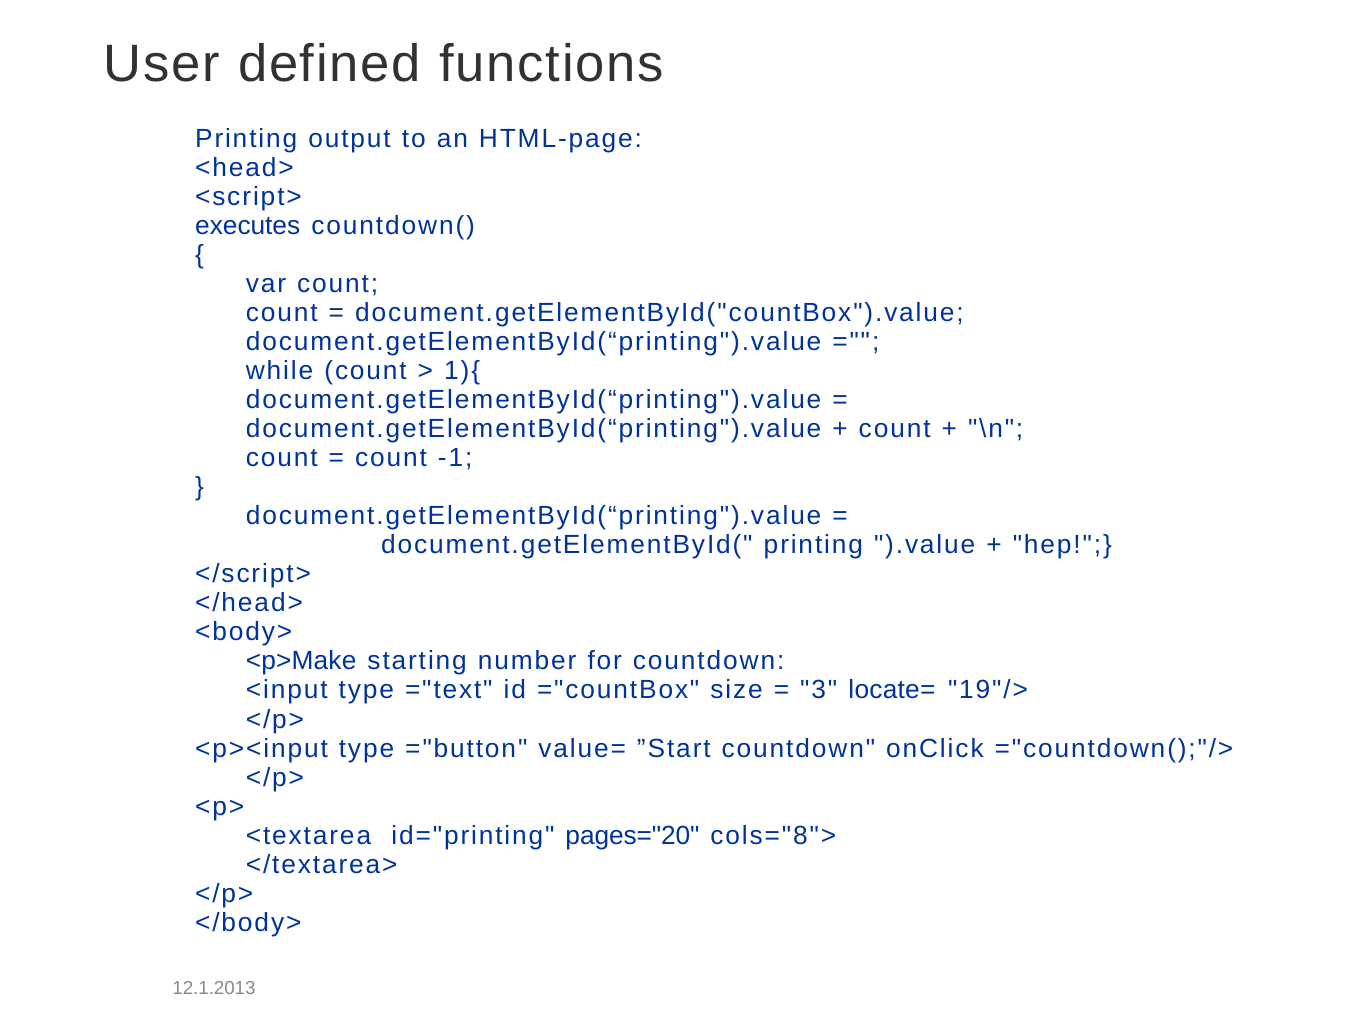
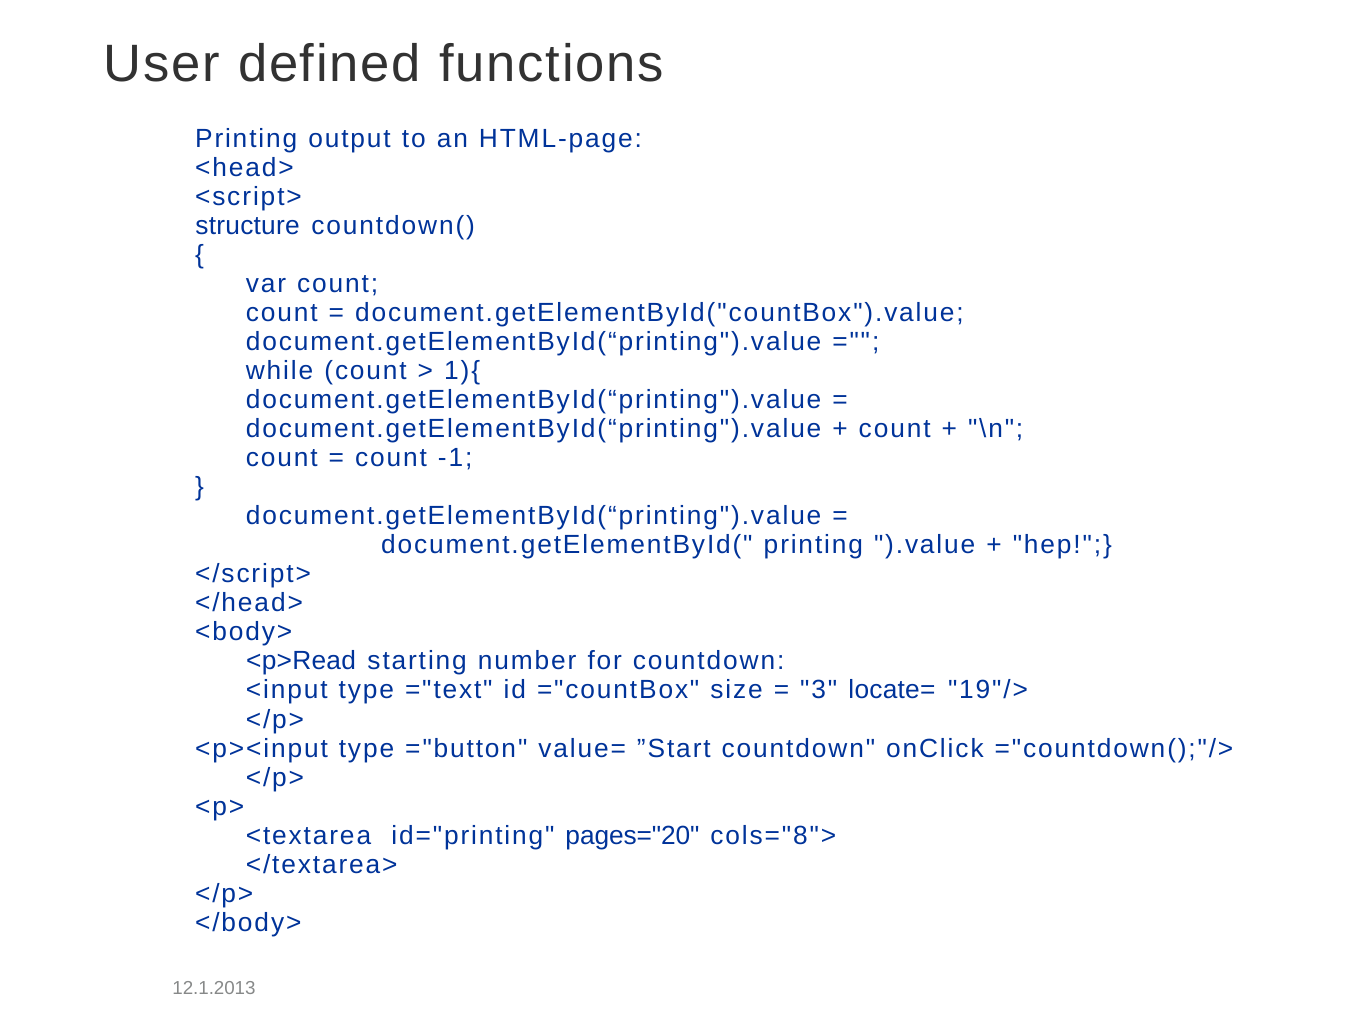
executes: executes -> structure
<p>Make: <p>Make -> <p>Read
